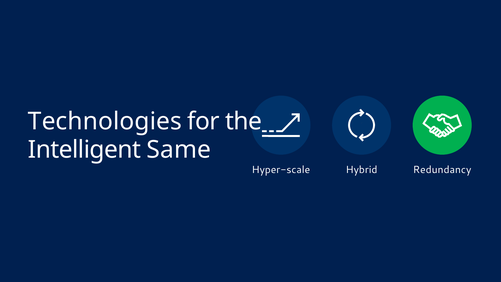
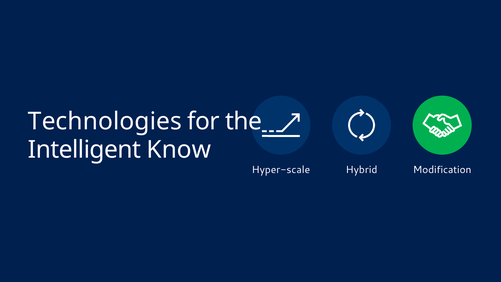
Same: Same -> Know
Redundancy: Redundancy -> Modification
